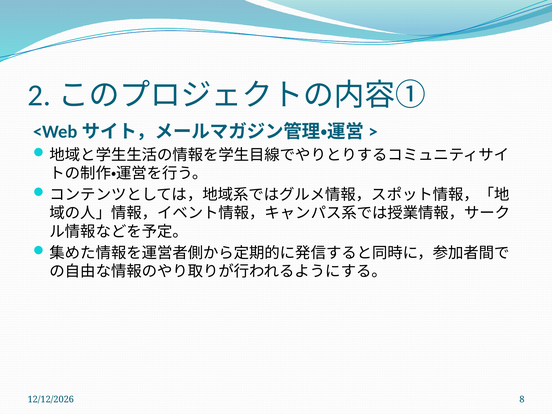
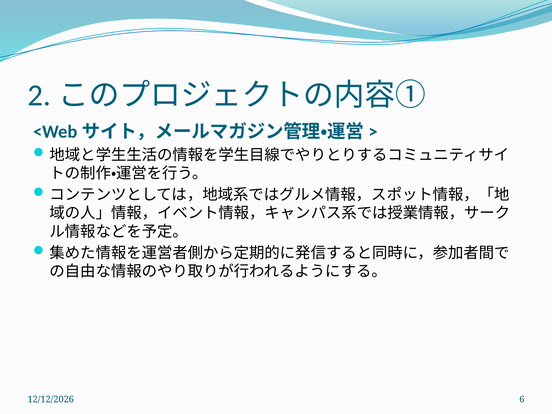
8: 8 -> 6
